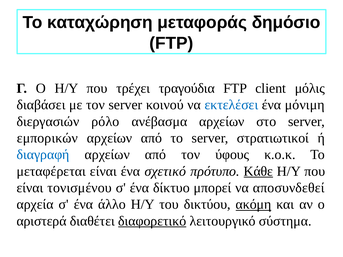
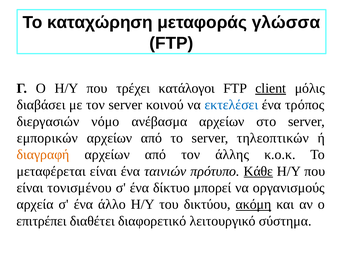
δημόσιο: δημόσιο -> γλώσσα
τραγούδια: τραγούδια -> κατάλογοι
client underline: none -> present
μόνιμη: μόνιμη -> τρόπος
ρόλο: ρόλο -> νόμο
στρατιωτικοί: στρατιωτικοί -> τηλεοπτικών
διαγραφή colour: blue -> orange
ύφους: ύφους -> άλλης
σχετικό: σχετικό -> ταινιών
αποσυνδεθεί: αποσυνδεθεί -> οργανισμούς
αριστερά: αριστερά -> επιτρέπει
διαφορετικό underline: present -> none
